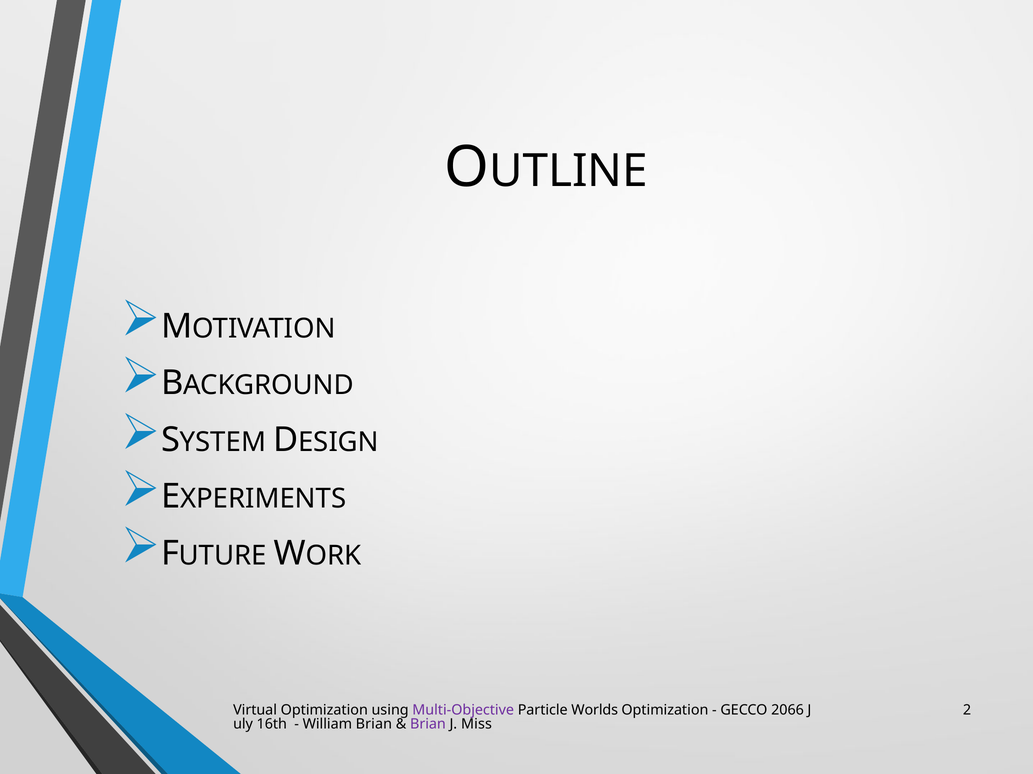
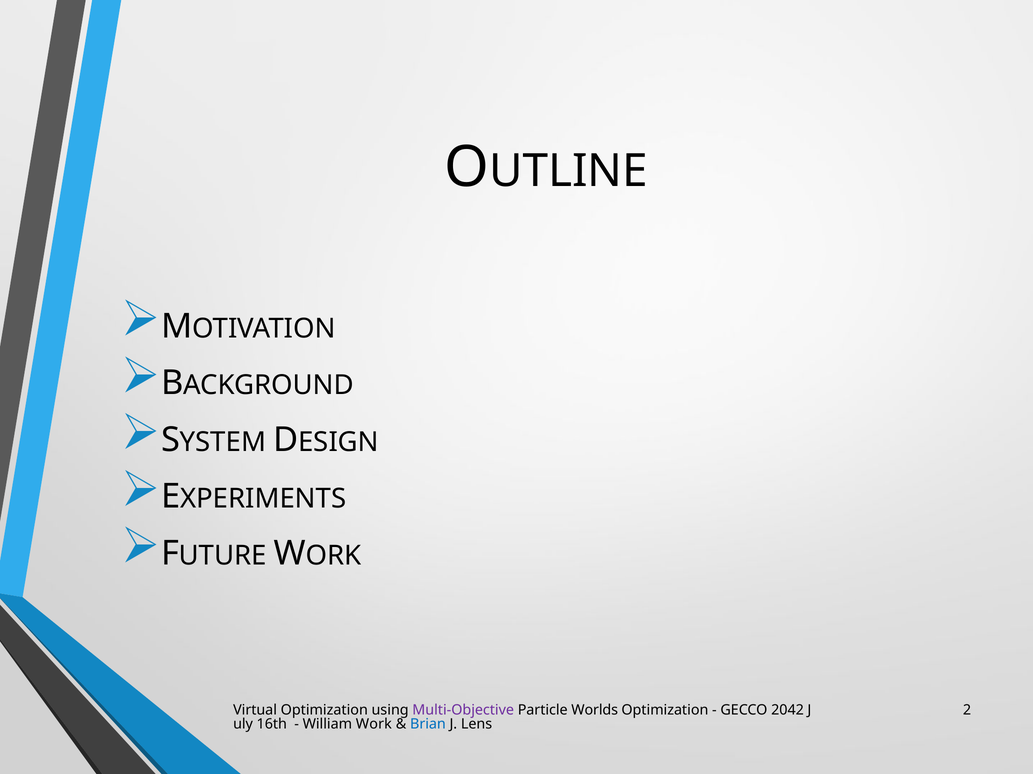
2066: 2066 -> 2042
William Brian: Brian -> Work
Brian at (428, 725) colour: purple -> blue
Miss: Miss -> Lens
